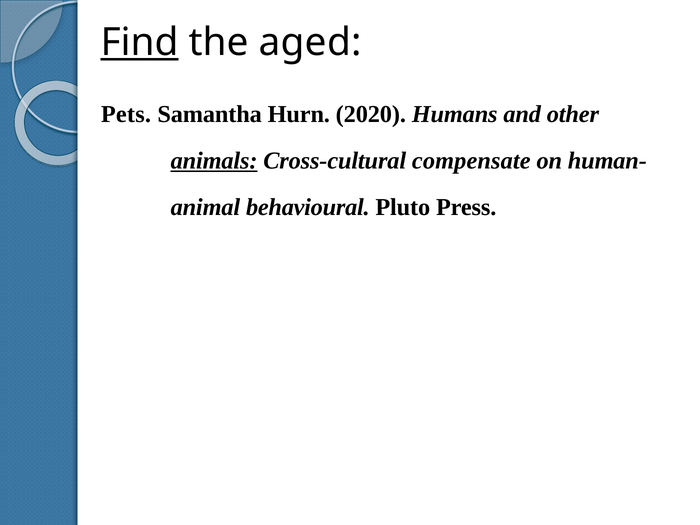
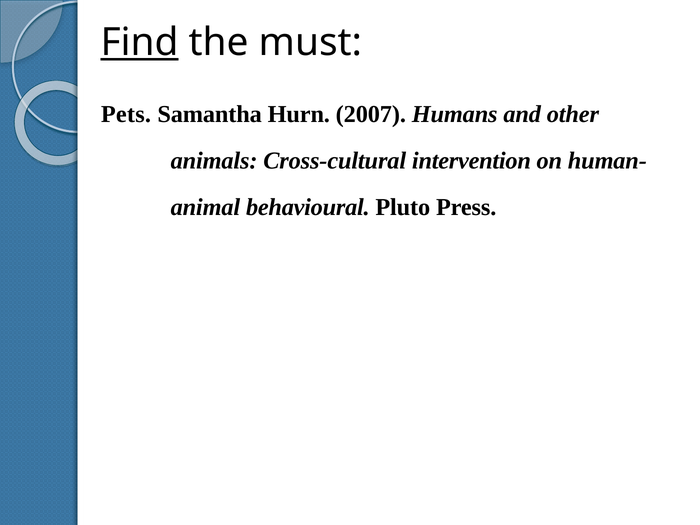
aged: aged -> must
2020: 2020 -> 2007
animals underline: present -> none
compensate: compensate -> intervention
